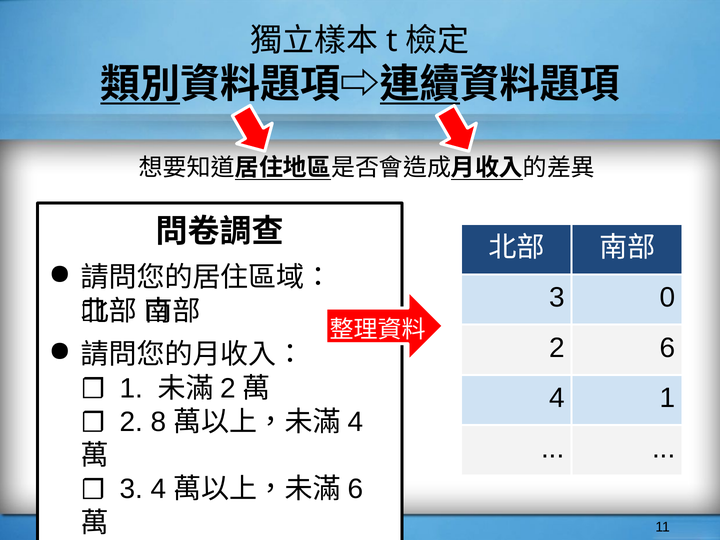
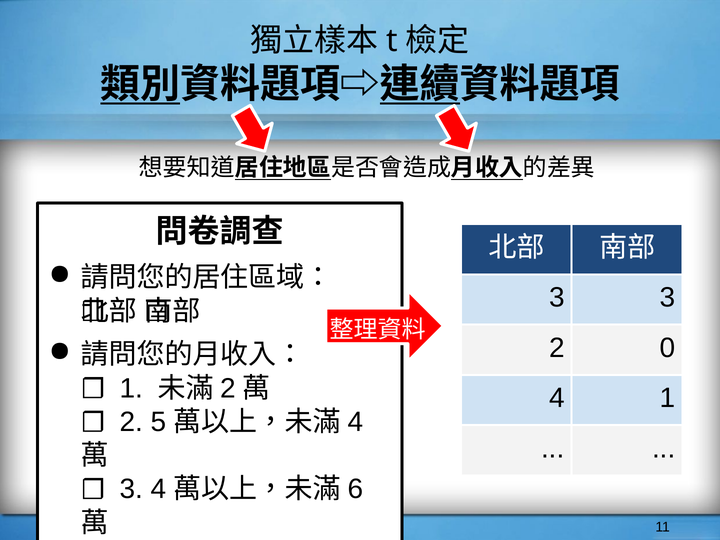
3 0: 0 -> 3
2 6: 6 -> 0
8: 8 -> 5
